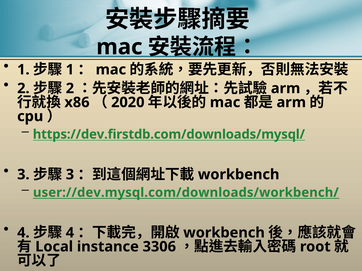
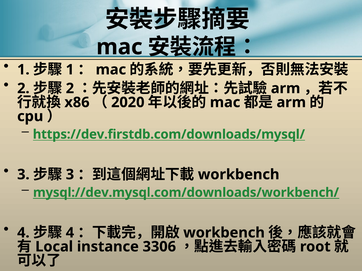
user://dev.mysql.com/downloads/workbench/: user://dev.mysql.com/downloads/workbench/ -> mysql://dev.mysql.com/downloads/workbench/
